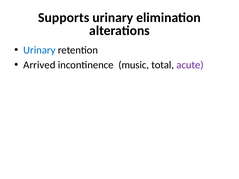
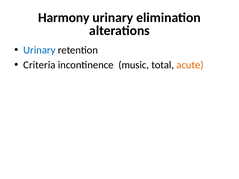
Supports: Supports -> Harmony
Arrived: Arrived -> Criteria
acute colour: purple -> orange
